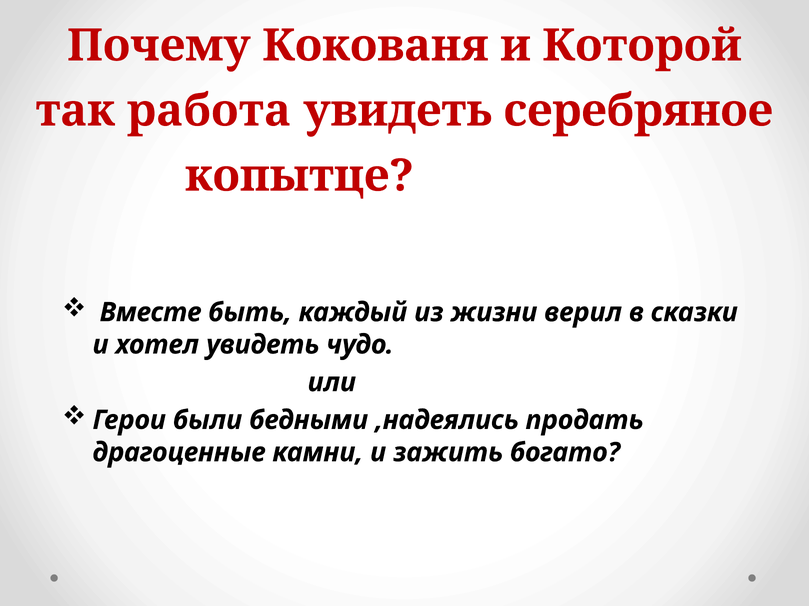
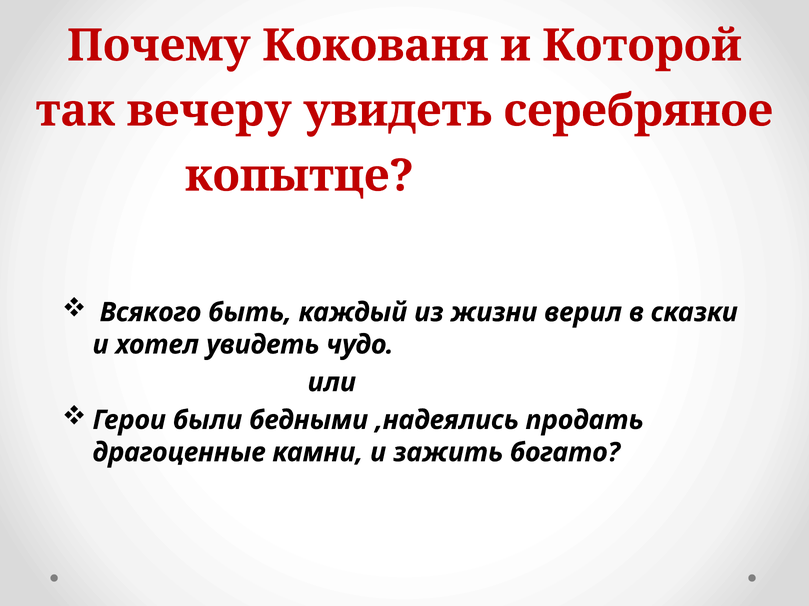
работа: работа -> вечеру
Вместе: Вместе -> Всякого
